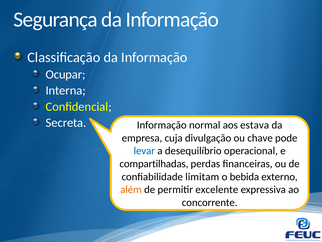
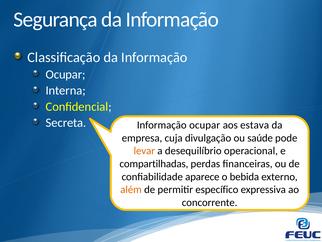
Secreta Informação normal: normal -> ocupar
chave: chave -> saúde
levar colour: blue -> orange
limitam: limitam -> aparece
excelente: excelente -> específico
